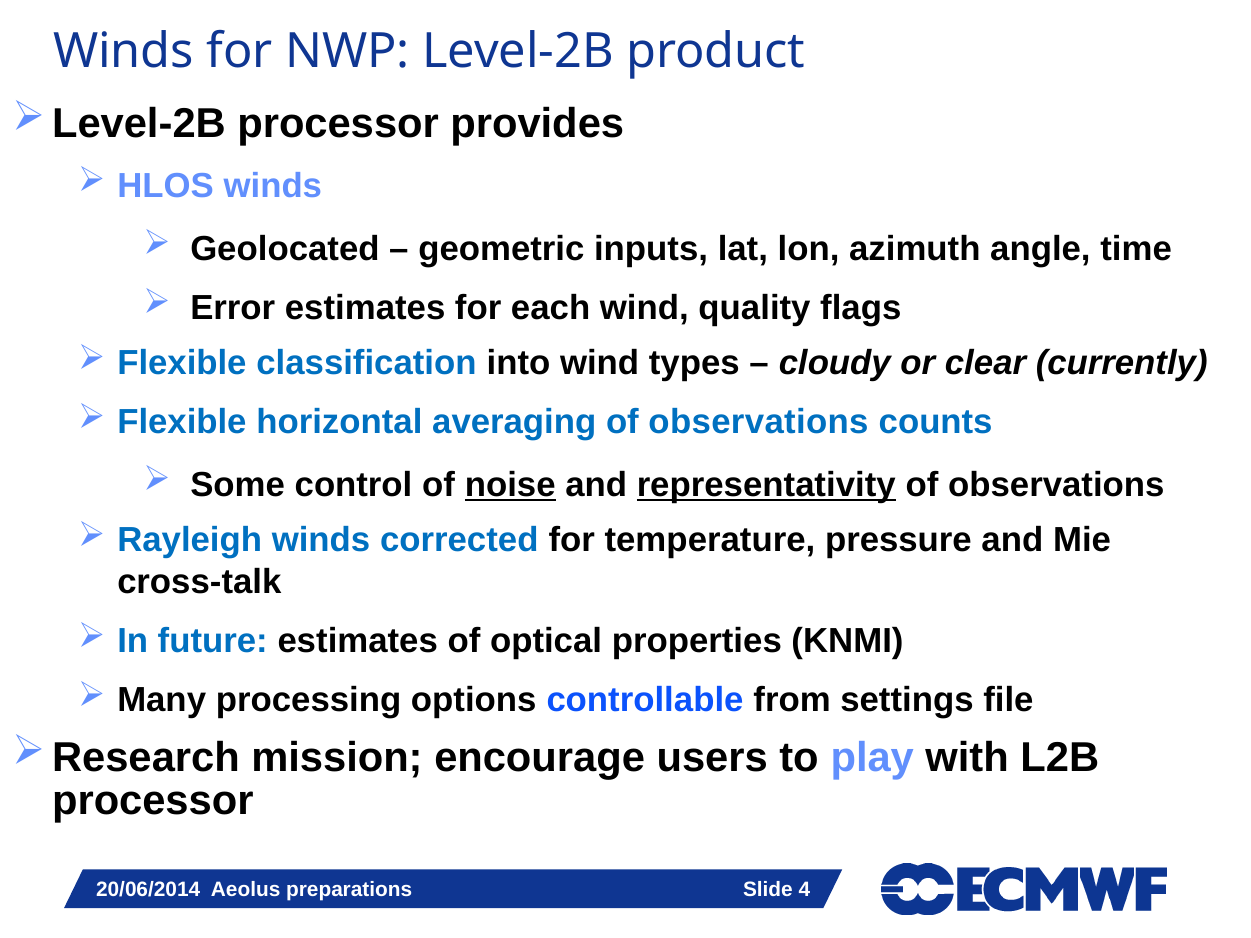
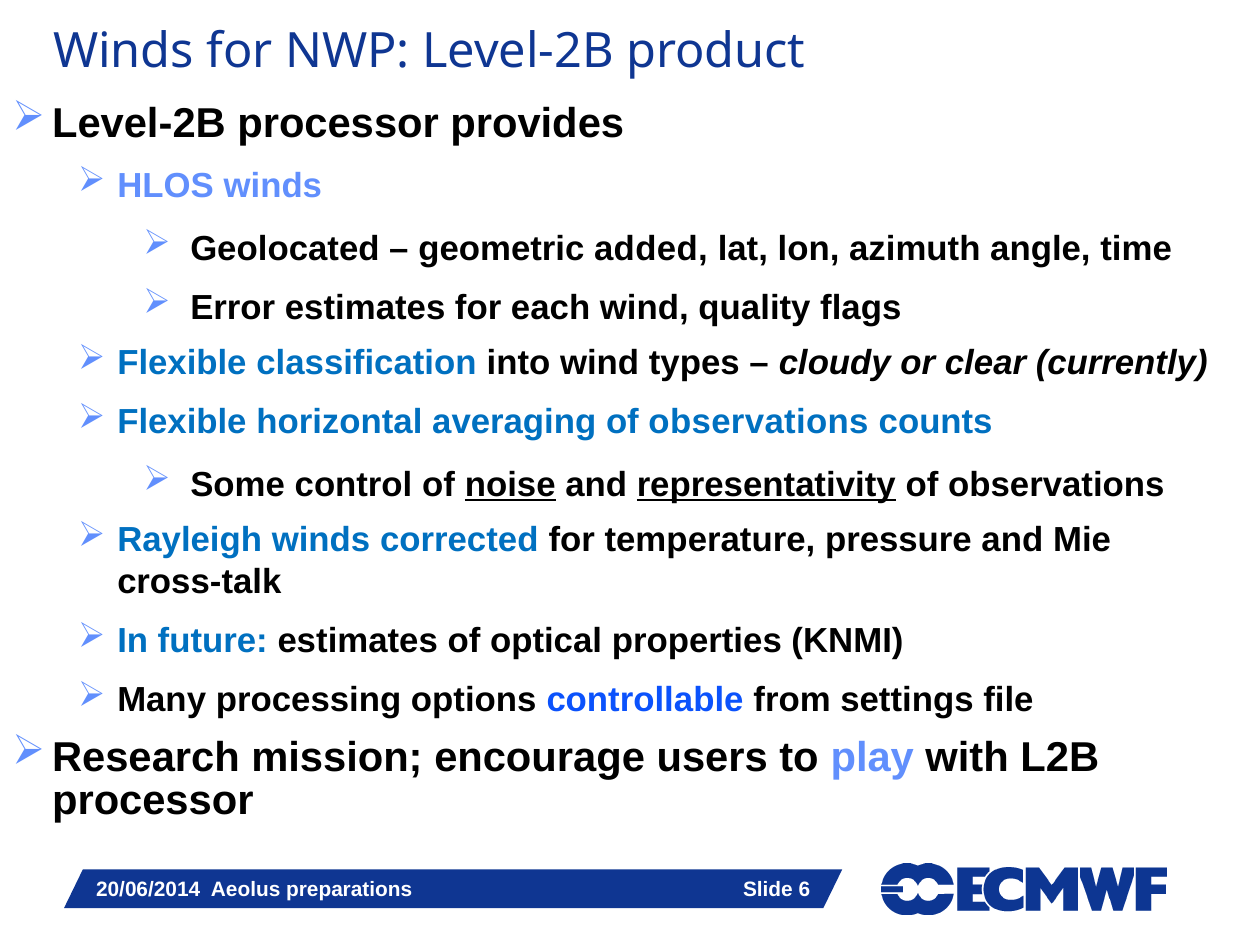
inputs: inputs -> added
4: 4 -> 6
